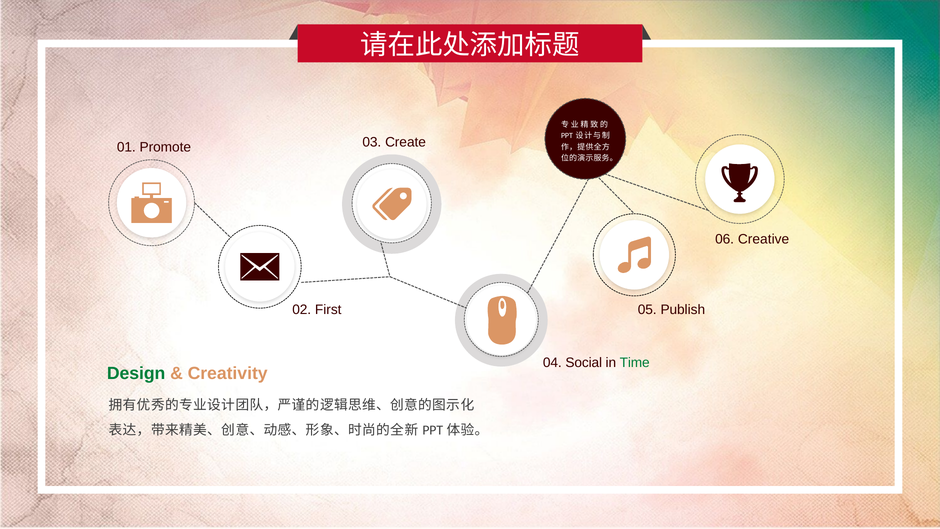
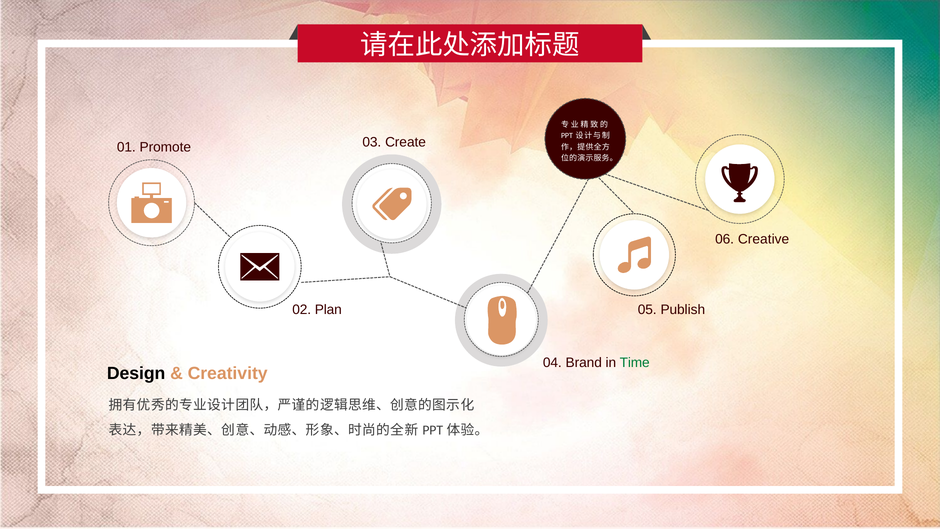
First: First -> Plan
Social: Social -> Brand
Design colour: green -> black
